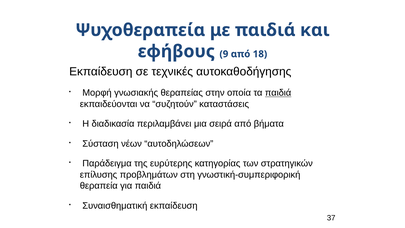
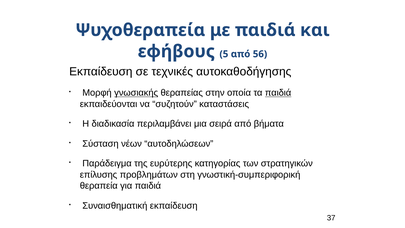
9: 9 -> 5
18: 18 -> 56
γνωσιακής underline: none -> present
